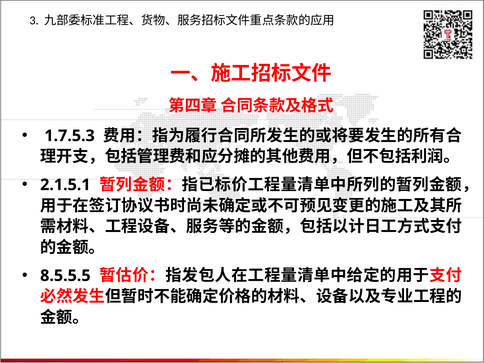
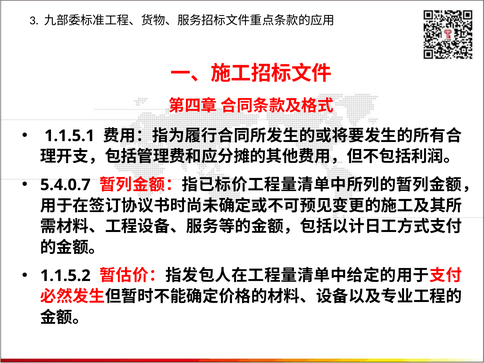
1.7.5.3: 1.7.5.3 -> 1.1.5.1
2.1.5.1: 2.1.5.1 -> 5.4.0.7
8.5.5.5: 8.5.5.5 -> 1.1.5.2
